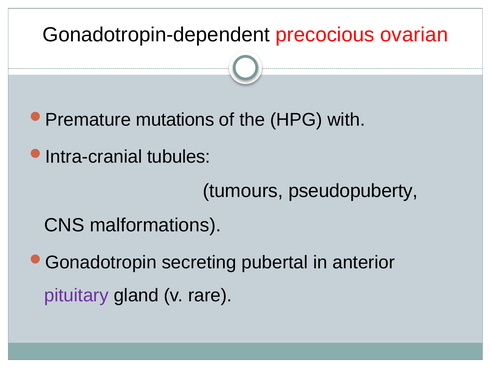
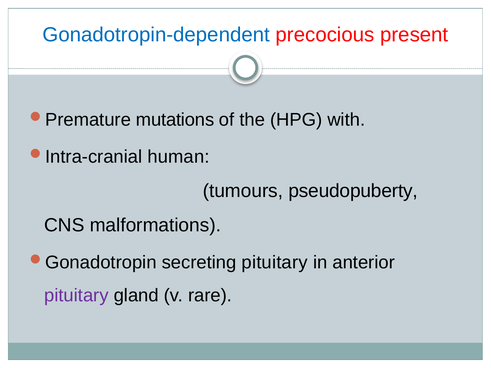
Gonadotropin-dependent colour: black -> blue
ovarian: ovarian -> present
tubules: tubules -> human
secreting pubertal: pubertal -> pituitary
